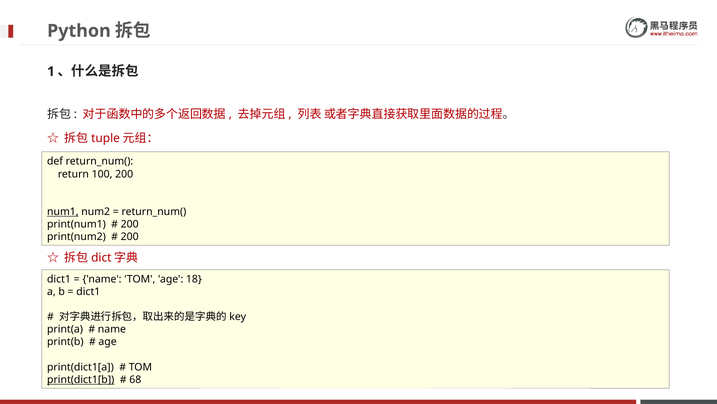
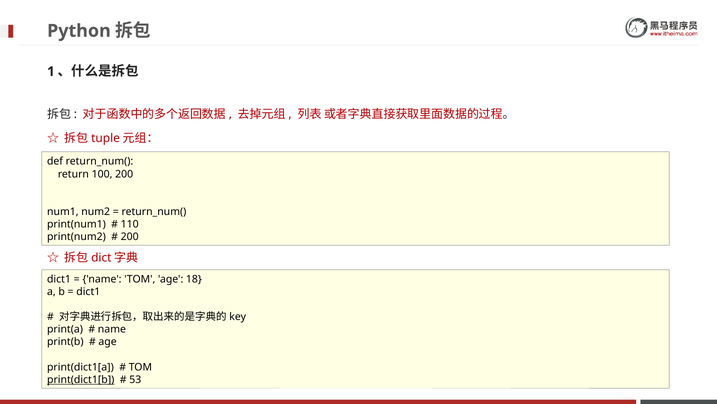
num1 underline: present -> none
200 at (130, 224): 200 -> 110
68: 68 -> 53
